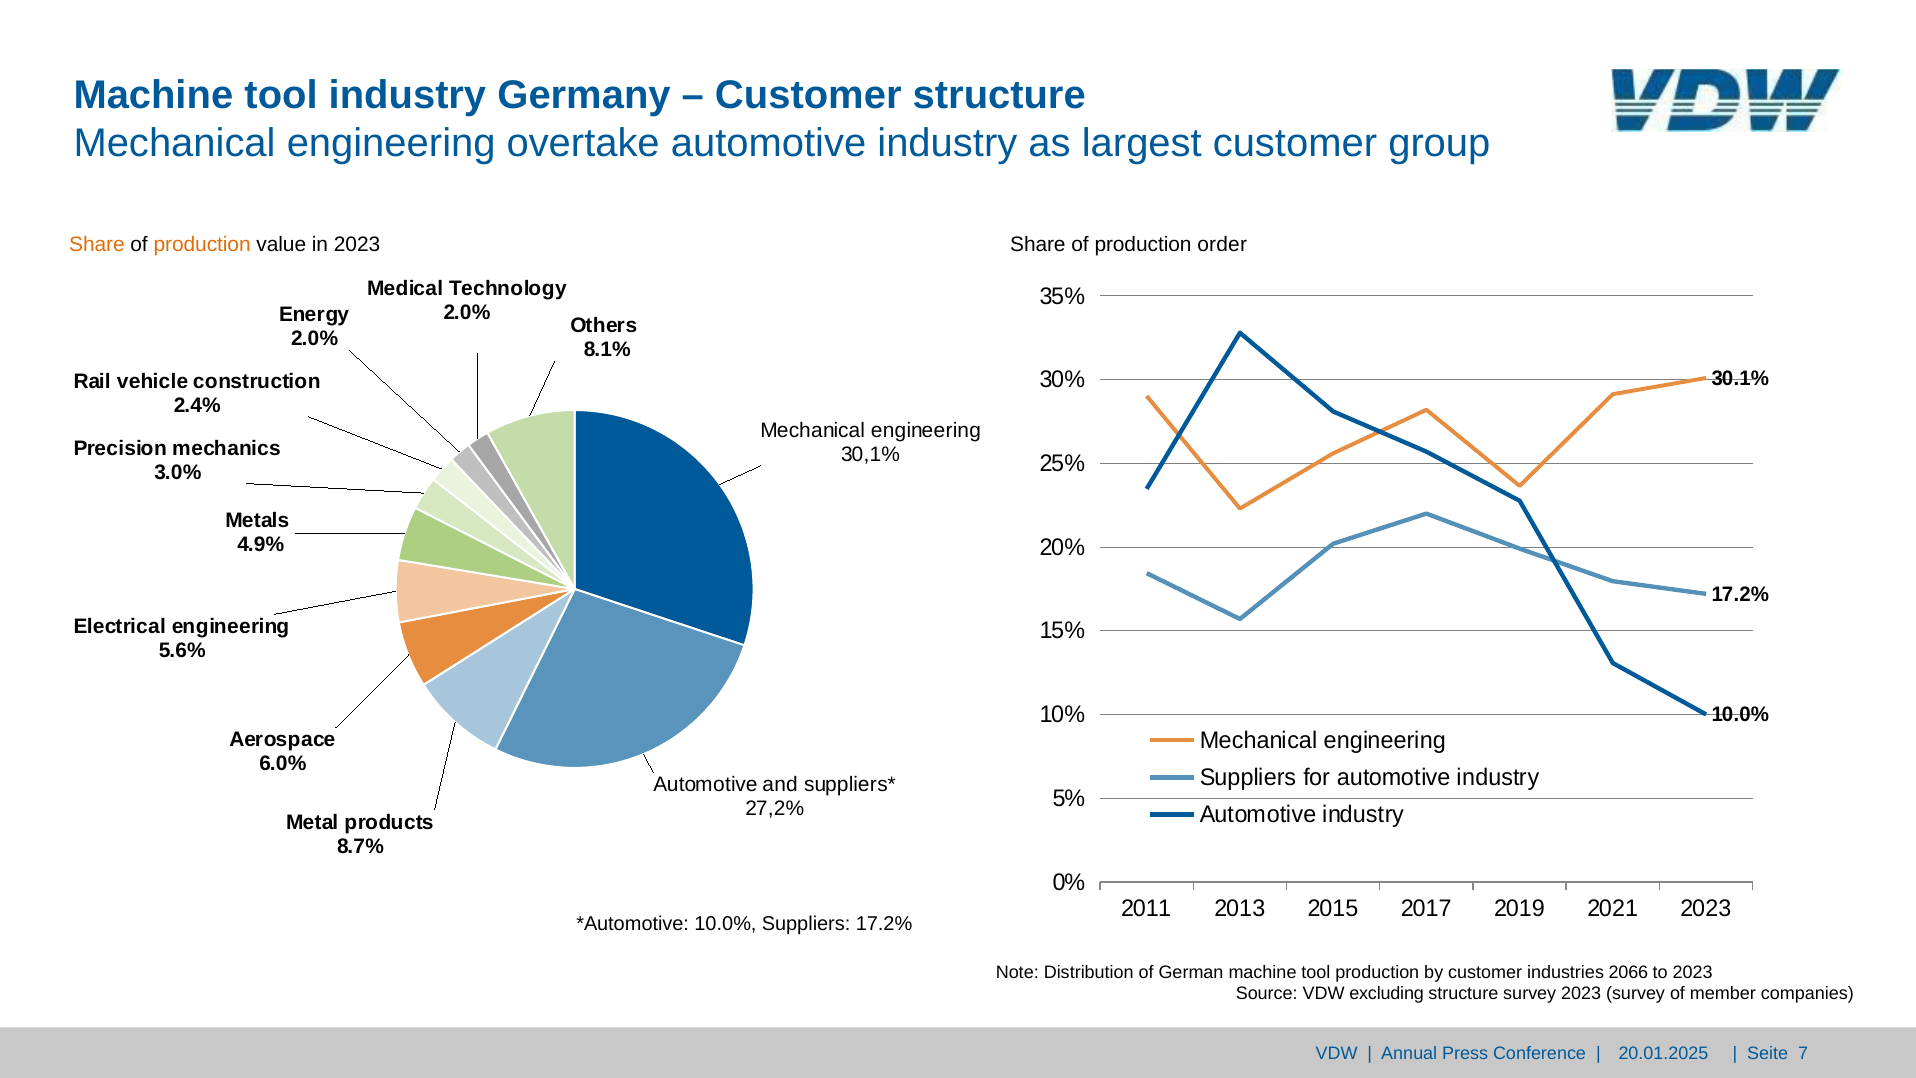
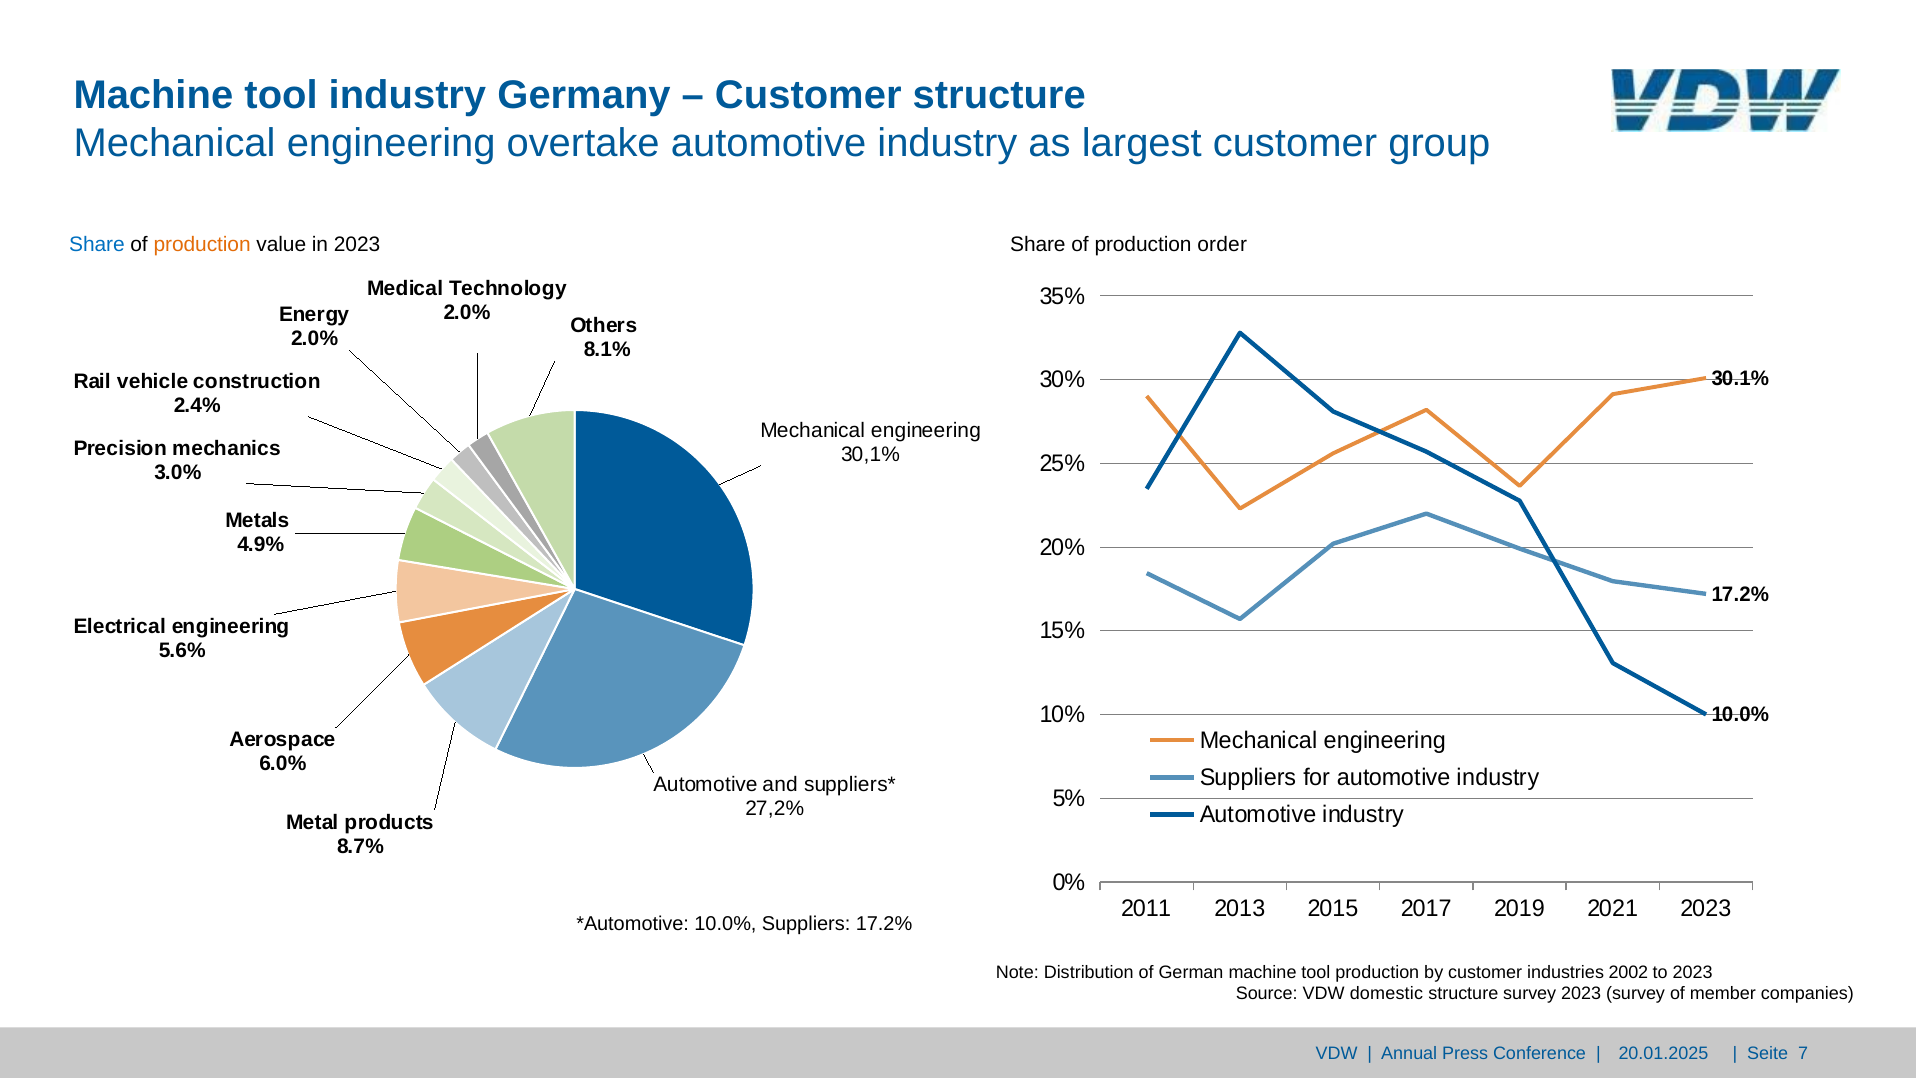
Share at (97, 244) colour: orange -> blue
2066: 2066 -> 2002
excluding: excluding -> domestic
